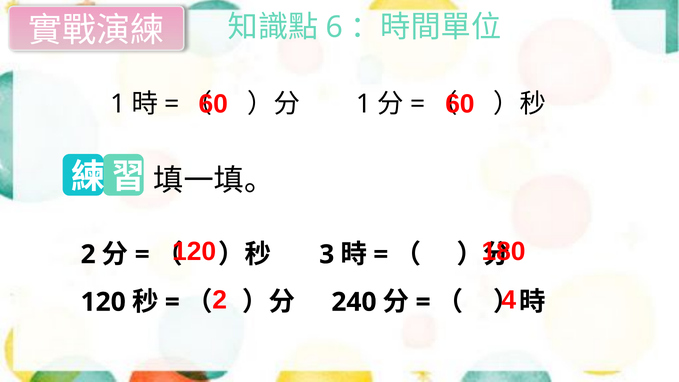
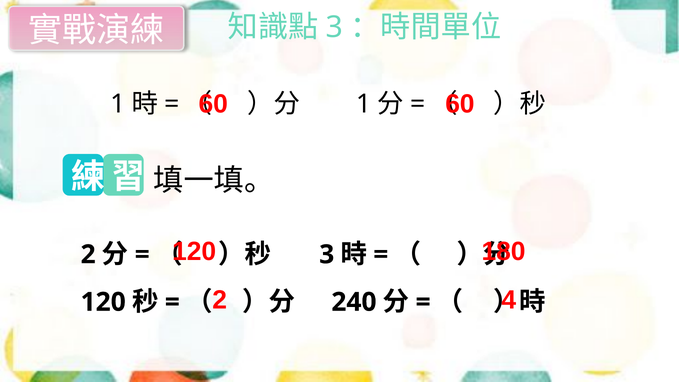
6 at (334, 27): 6 -> 3
